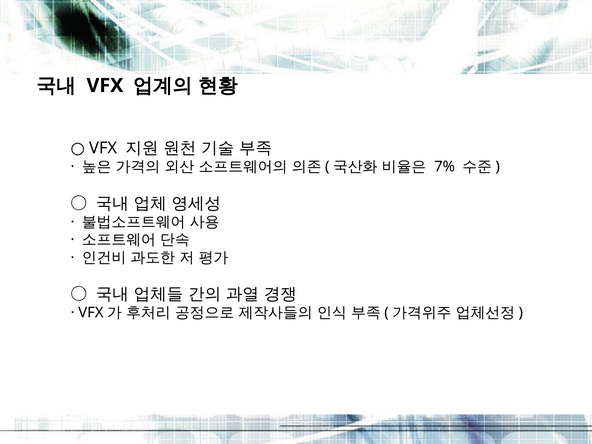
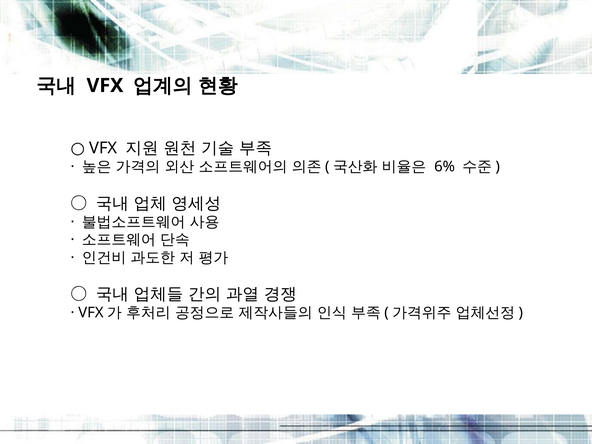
7%: 7% -> 6%
